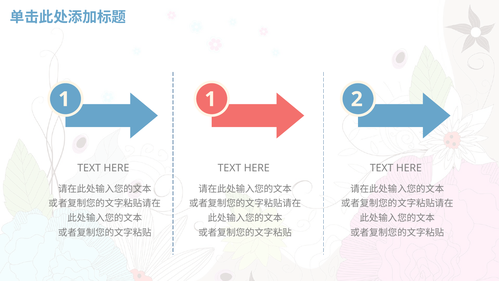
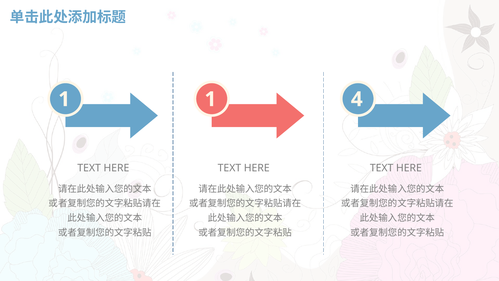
2: 2 -> 4
